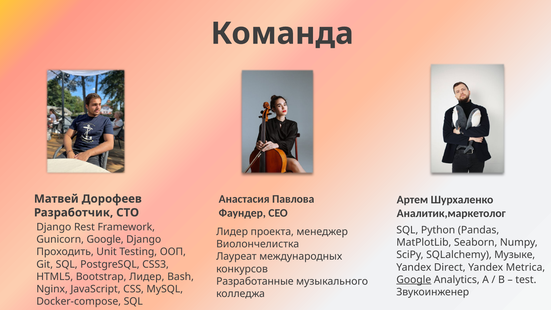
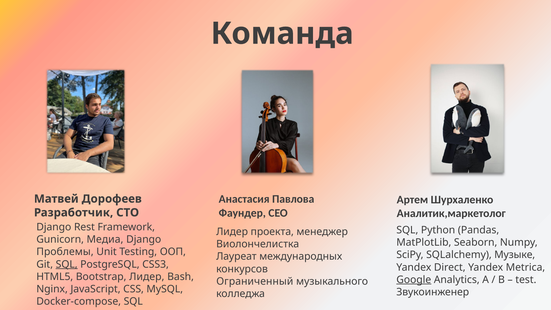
Gunicorn Google: Google -> Медиа
Проходить: Проходить -> Проблемы
SQL at (67, 264) underline: none -> present
Разработанные: Разработанные -> Ограниченный
